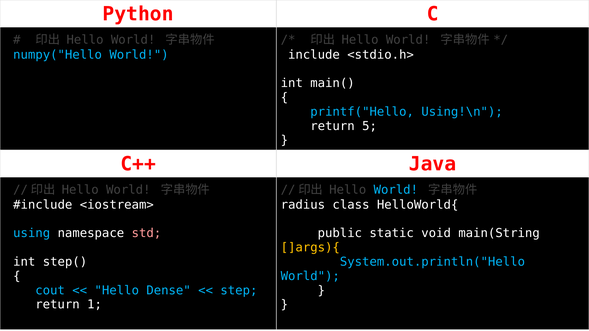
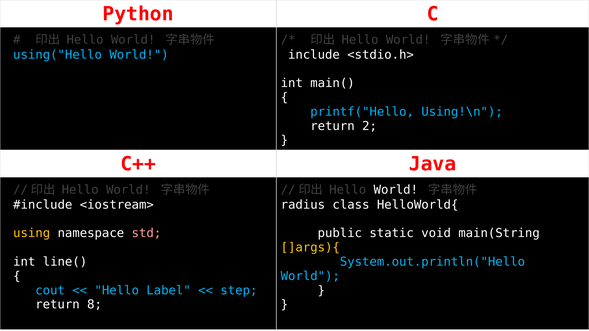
numpy("Hello: numpy("Hello -> using("Hello
5: 5 -> 2
World at (396, 190) colour: light blue -> white
using colour: light blue -> yellow
step(: step( -> line(
Dense: Dense -> Label
1: 1 -> 8
